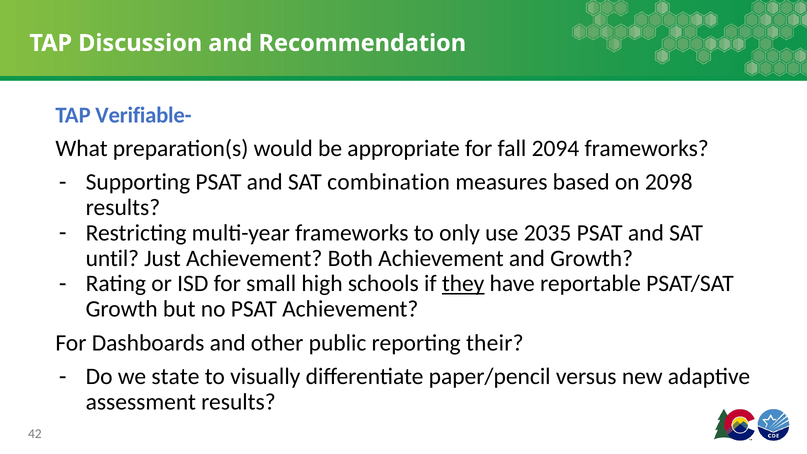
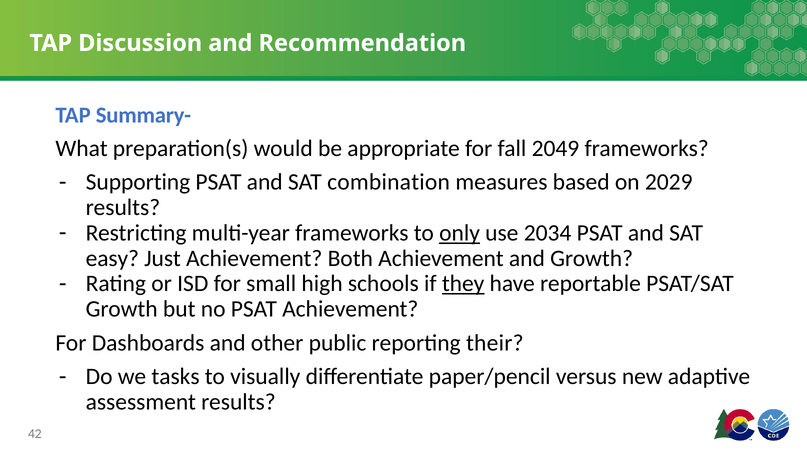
Verifiable-: Verifiable- -> Summary-
2094: 2094 -> 2049
2098: 2098 -> 2029
only underline: none -> present
2035: 2035 -> 2034
until: until -> easy
state: state -> tasks
